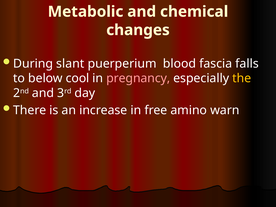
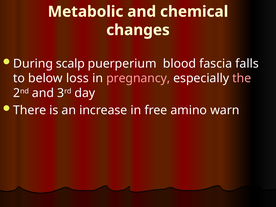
slant: slant -> scalp
cool: cool -> loss
the colour: yellow -> pink
